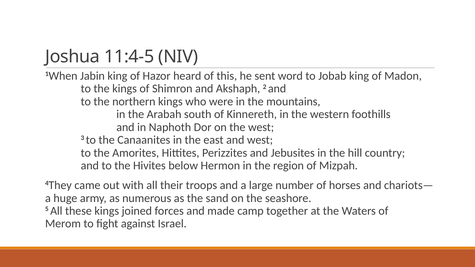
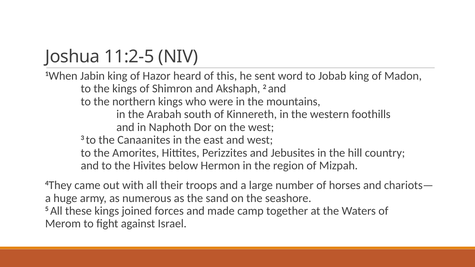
11:4-5: 11:4-5 -> 11:2-5
